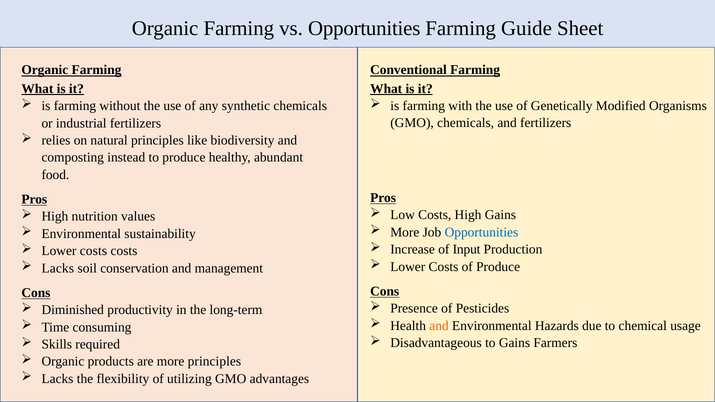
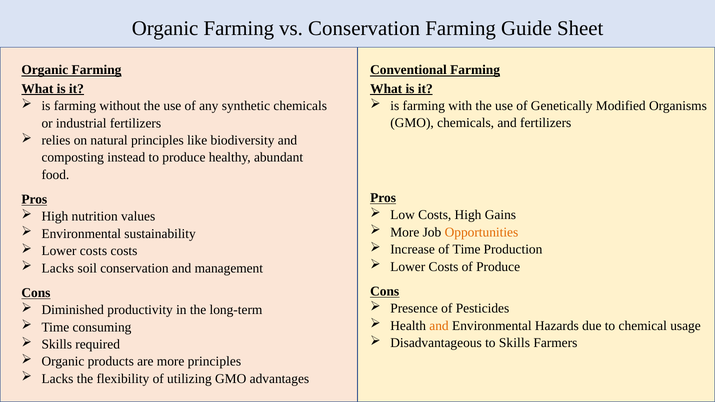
vs Opportunities: Opportunities -> Conservation
Opportunities at (481, 232) colour: blue -> orange
of Input: Input -> Time
to Gains: Gains -> Skills
